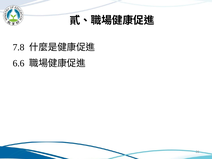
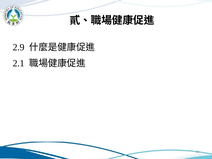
7.8: 7.8 -> 2.9
6.6: 6.6 -> 2.1
